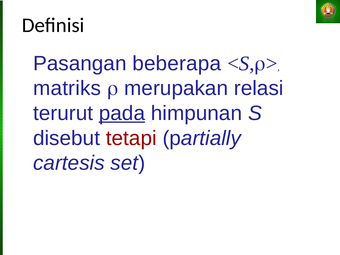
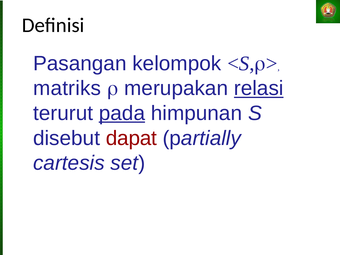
beberapa: beberapa -> kelompok
relasi underline: none -> present
tetapi: tetapi -> dapat
